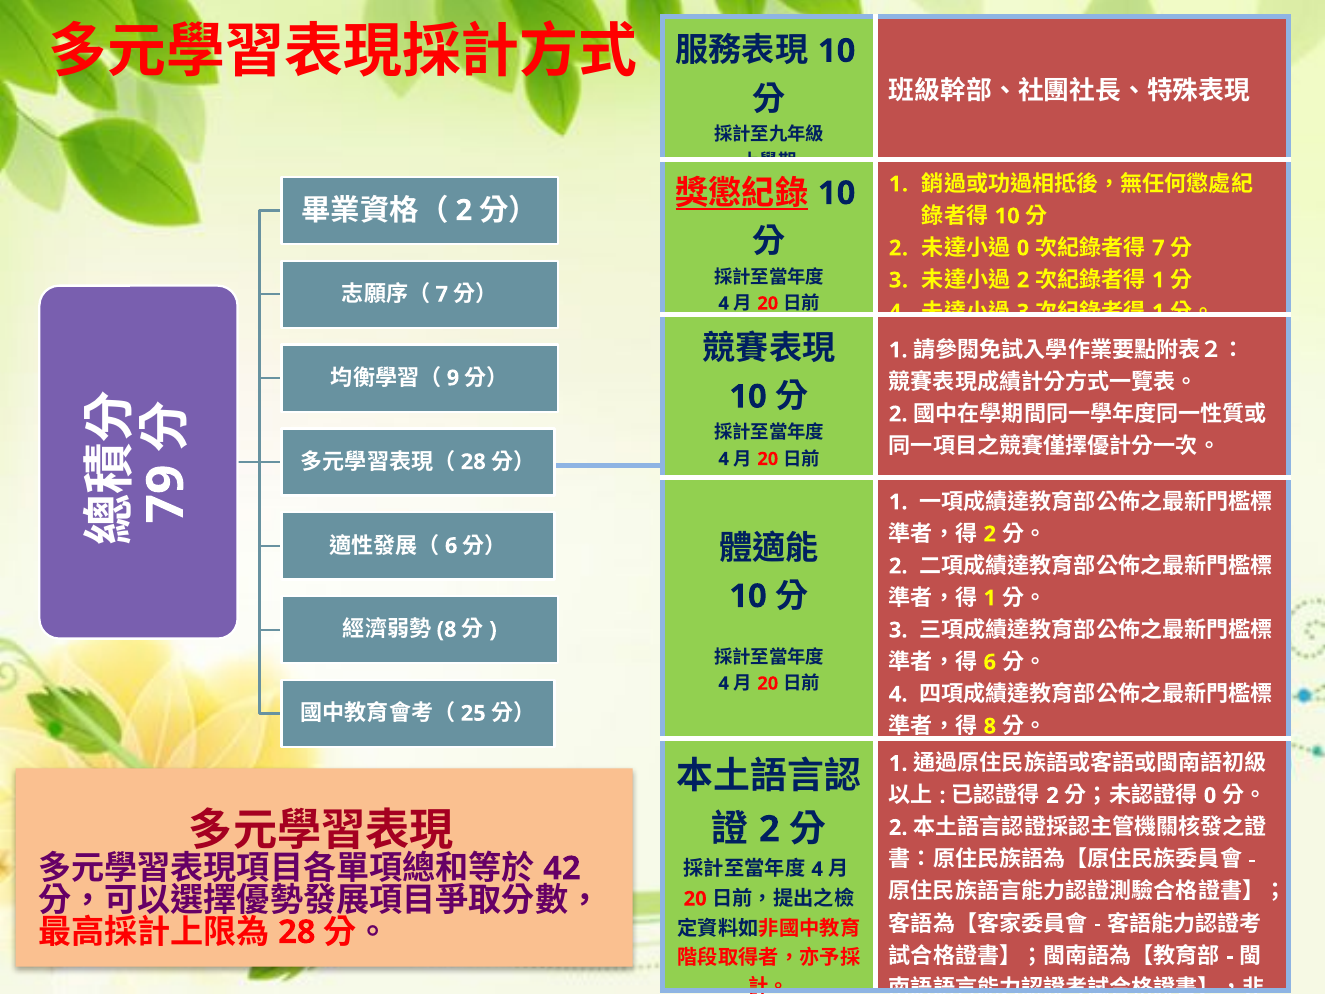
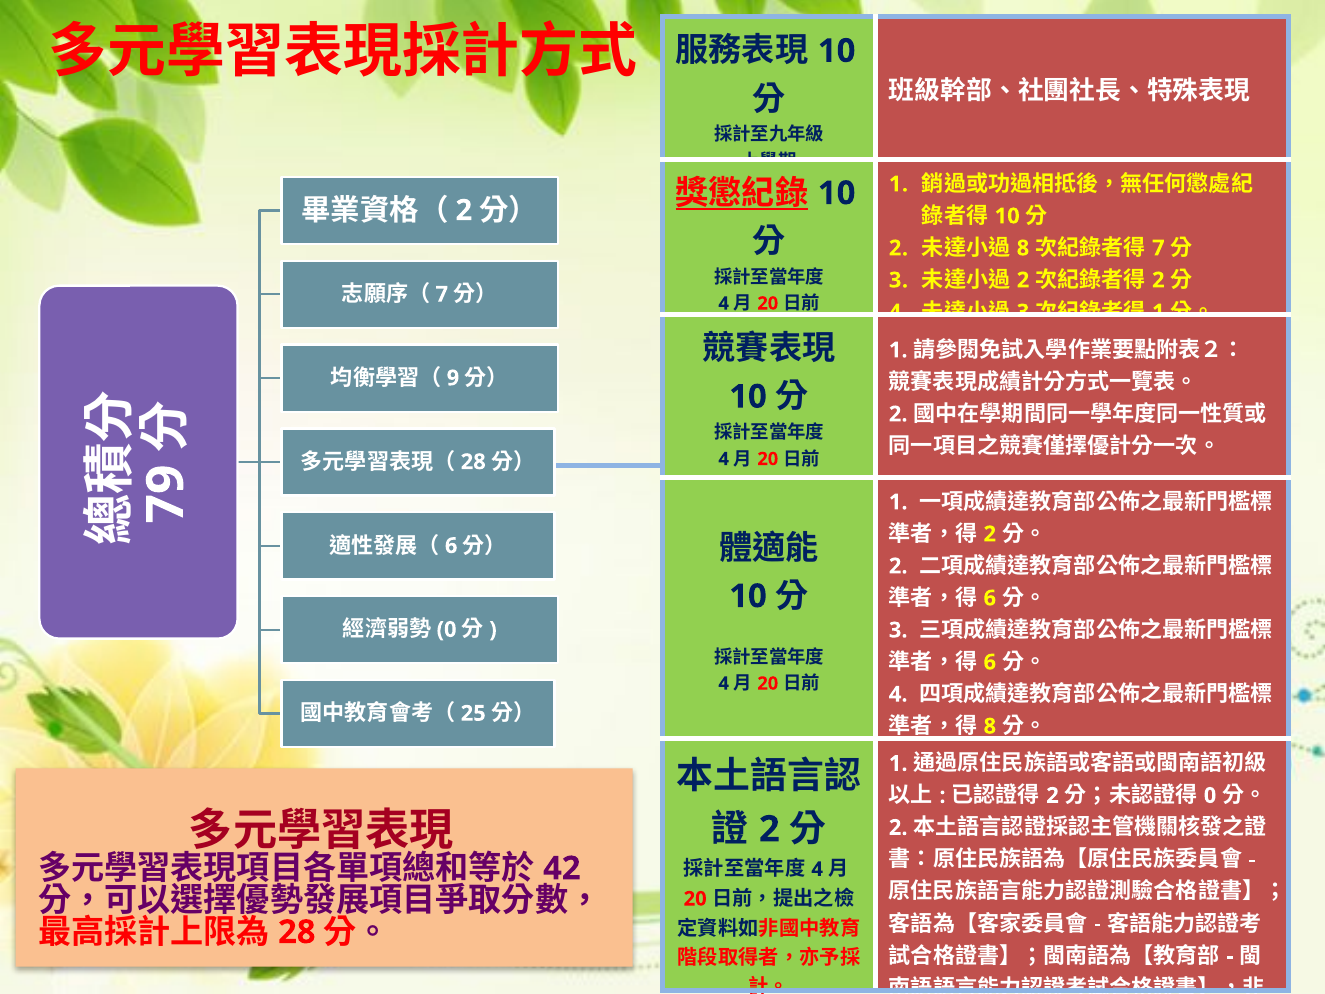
0 at (1023, 248): 0 -> 8
1 at (1158, 280): 1 -> 2
1 at (990, 598): 1 -> 6
8 at (447, 629): 8 -> 0
